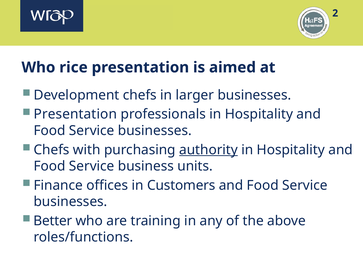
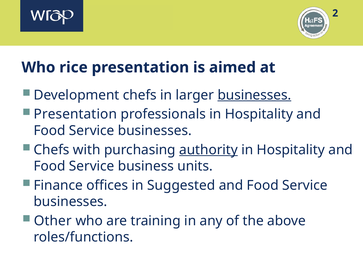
businesses at (254, 95) underline: none -> present
Customers: Customers -> Suggested
Better: Better -> Other
